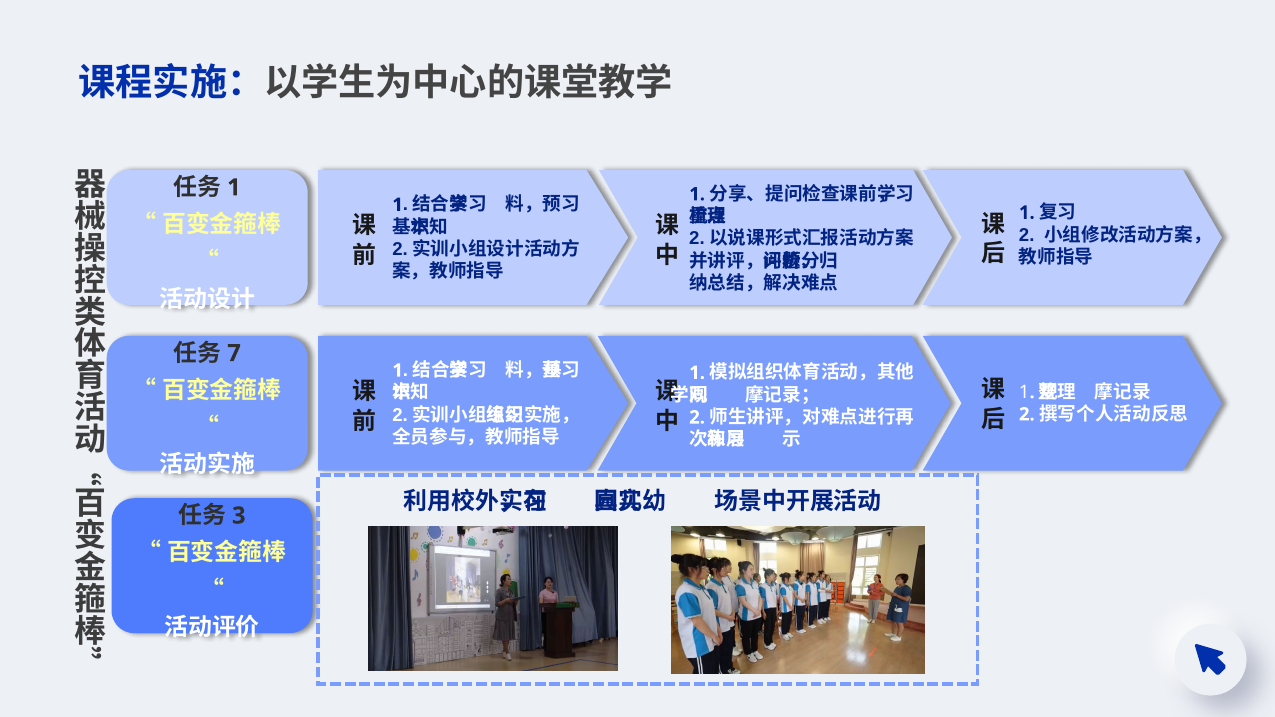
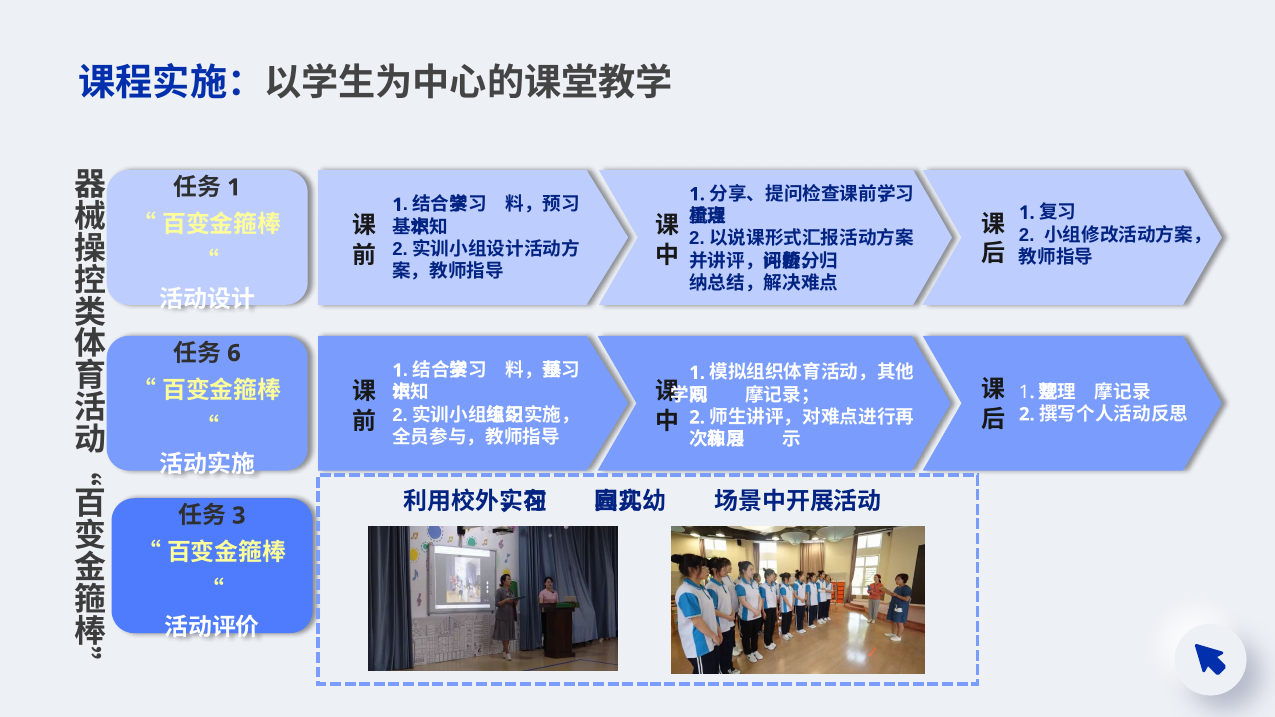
7: 7 -> 6
